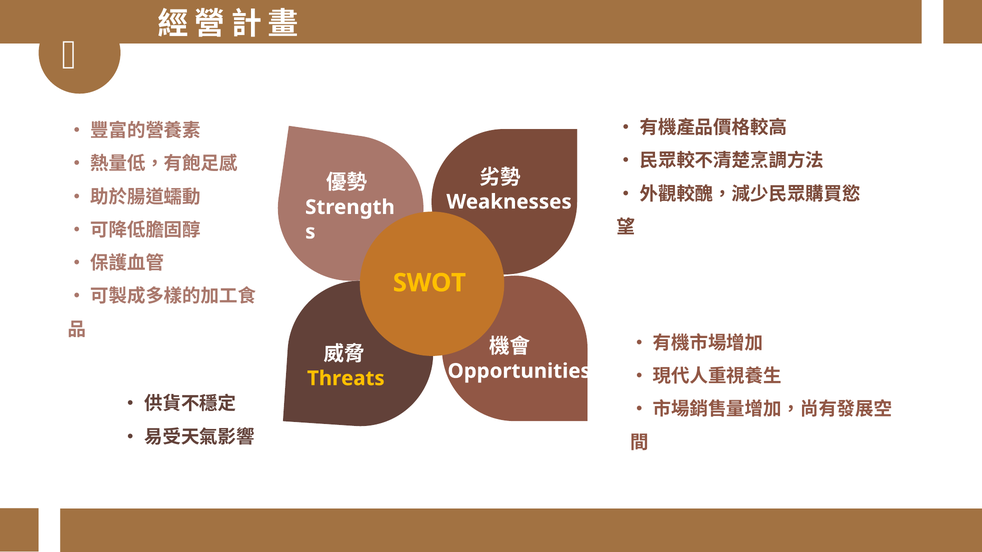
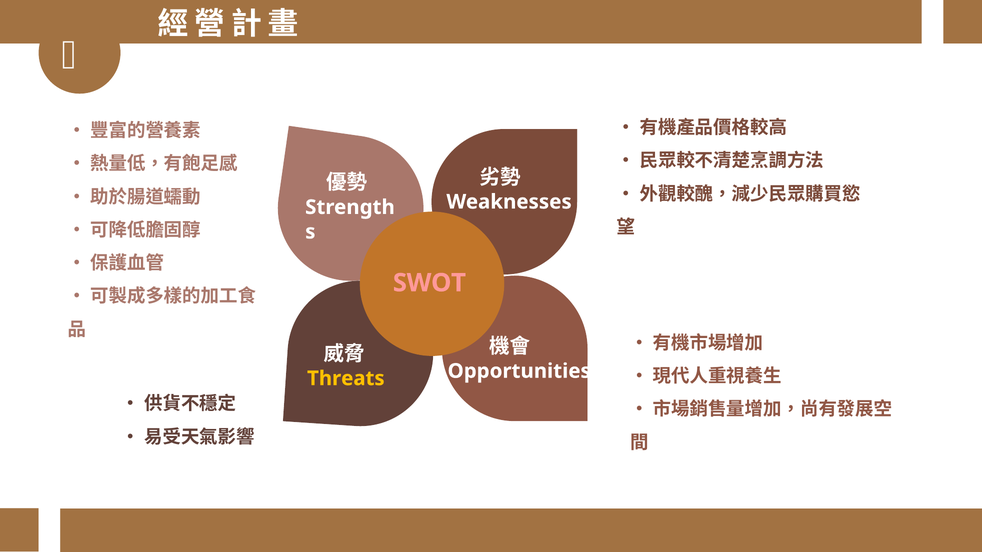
SWOT colour: yellow -> pink
